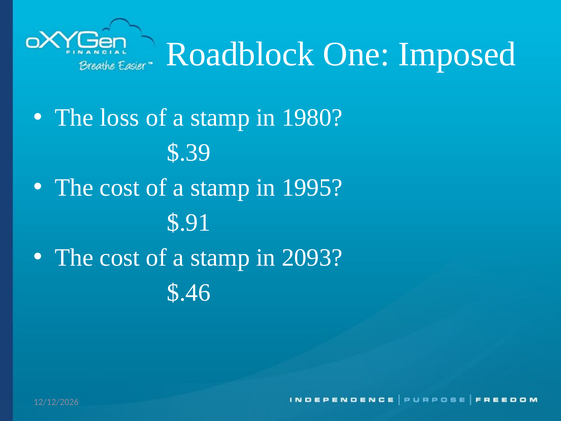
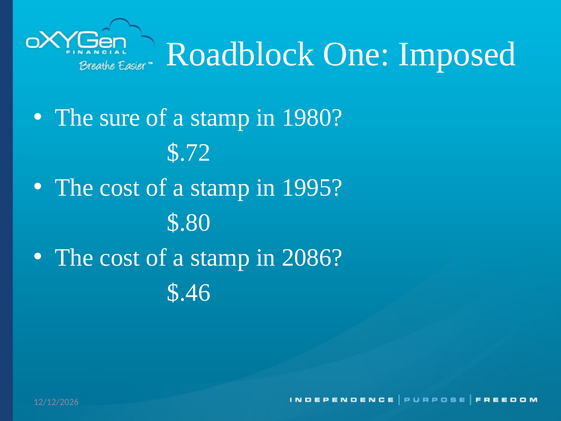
loss: loss -> sure
$.39: $.39 -> $.72
$.91: $.91 -> $.80
2093: 2093 -> 2086
